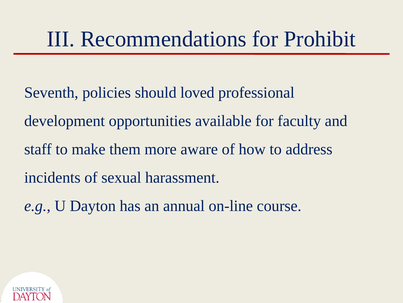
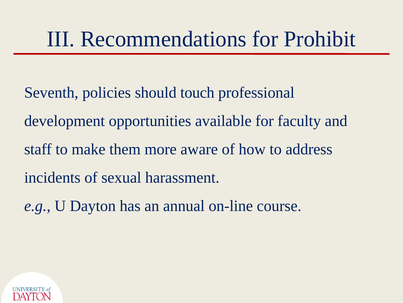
loved: loved -> touch
